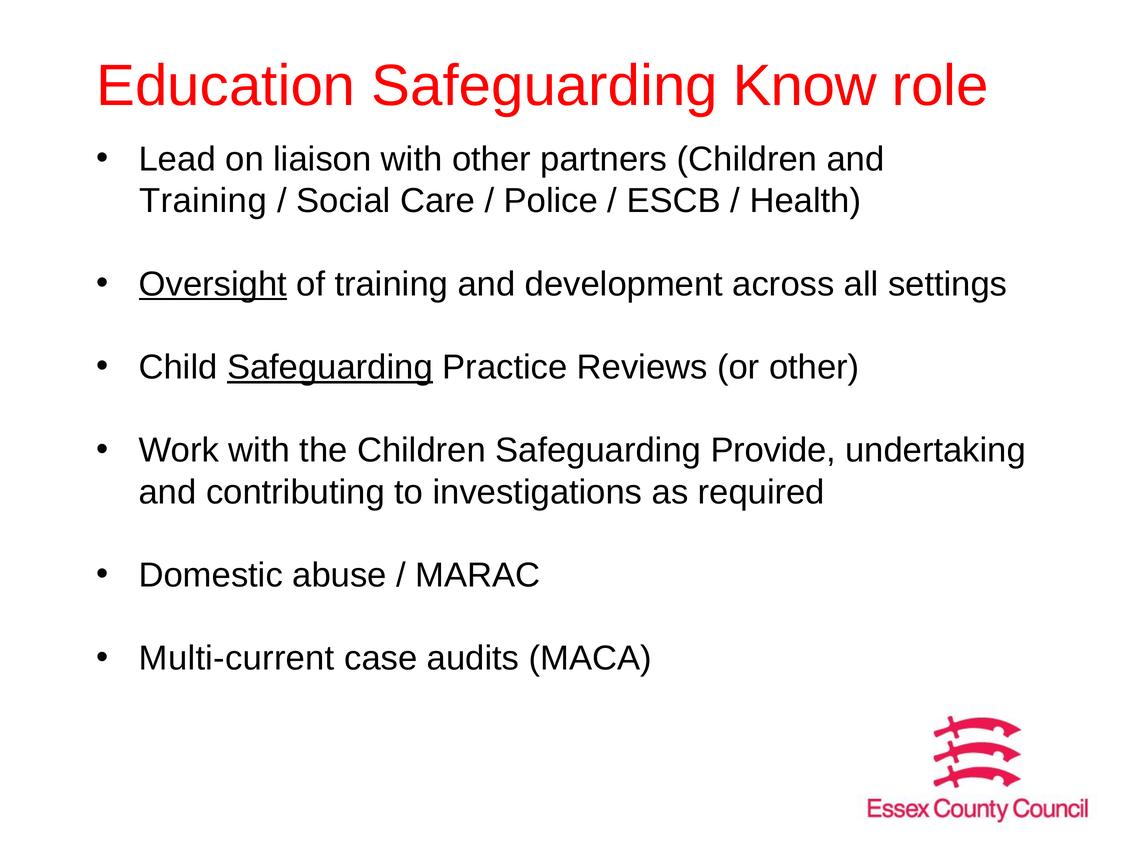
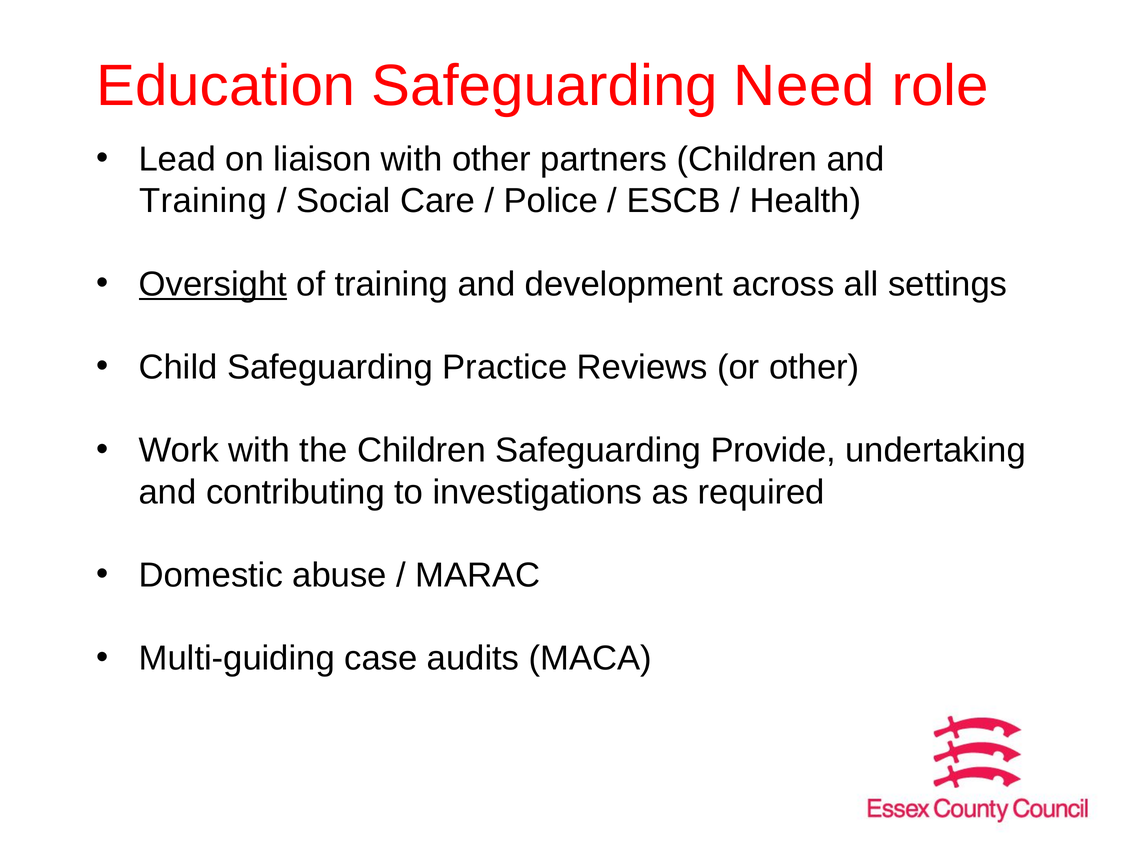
Know: Know -> Need
Safeguarding at (330, 367) underline: present -> none
Multi-current: Multi-current -> Multi-guiding
